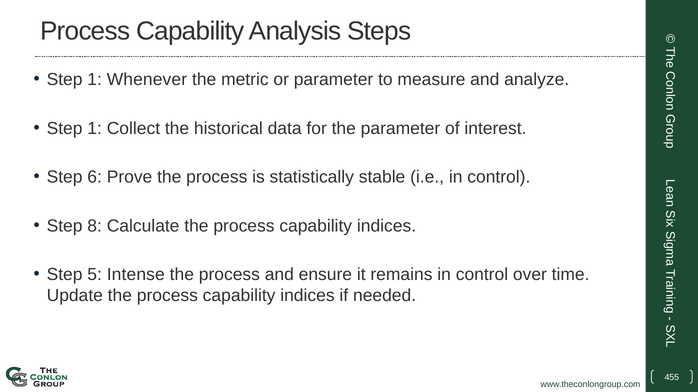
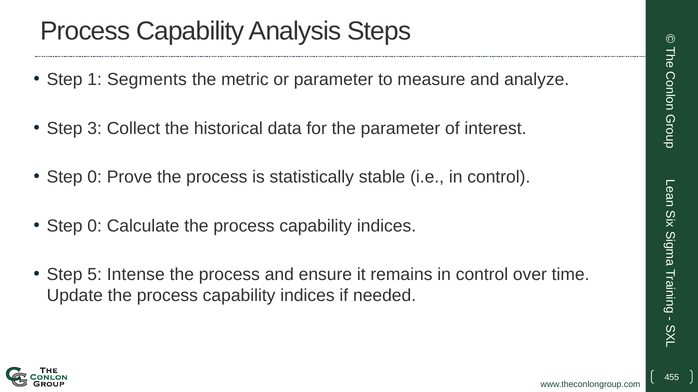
Whenever: Whenever -> Segments
1 at (95, 129): 1 -> 3
6 at (95, 177): 6 -> 0
8 at (95, 226): 8 -> 0
